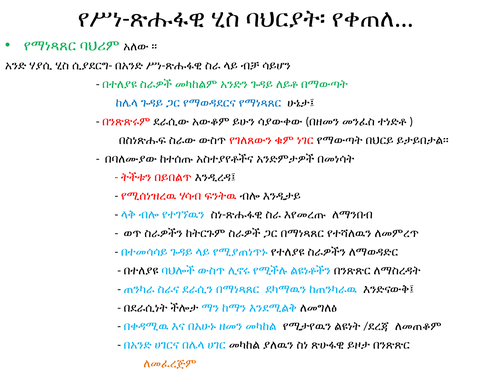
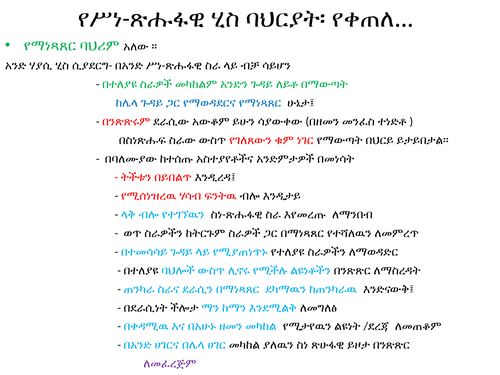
ለመፈረጅም colour: orange -> purple
